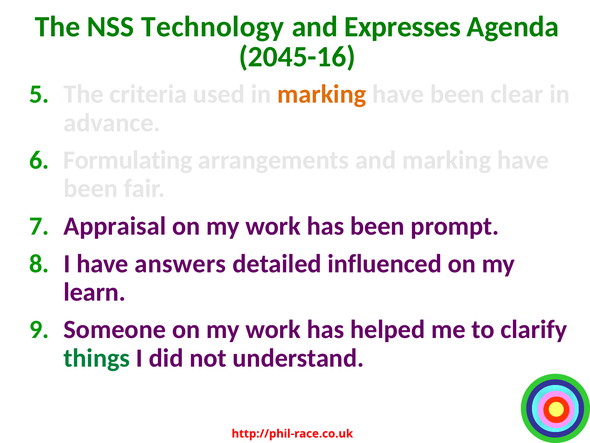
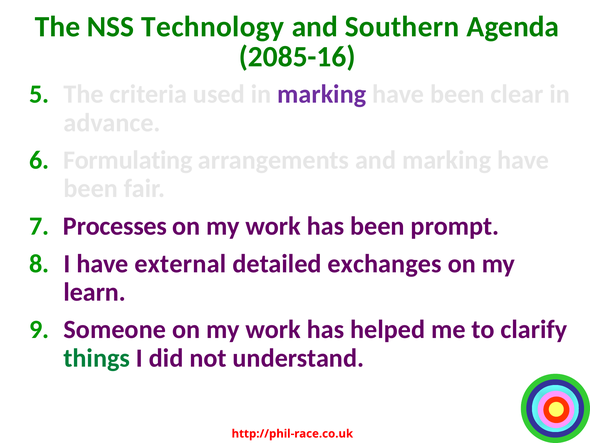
Expresses: Expresses -> Southern
2045-16: 2045-16 -> 2085-16
marking at (322, 94) colour: orange -> purple
Appraisal: Appraisal -> Processes
answers: answers -> external
influenced: influenced -> exchanges
